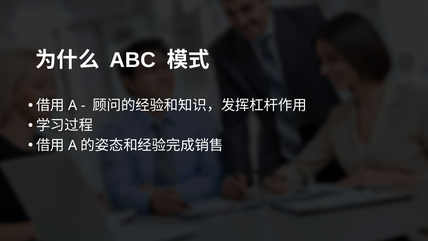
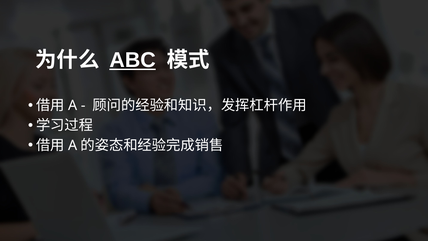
ABC underline: none -> present
